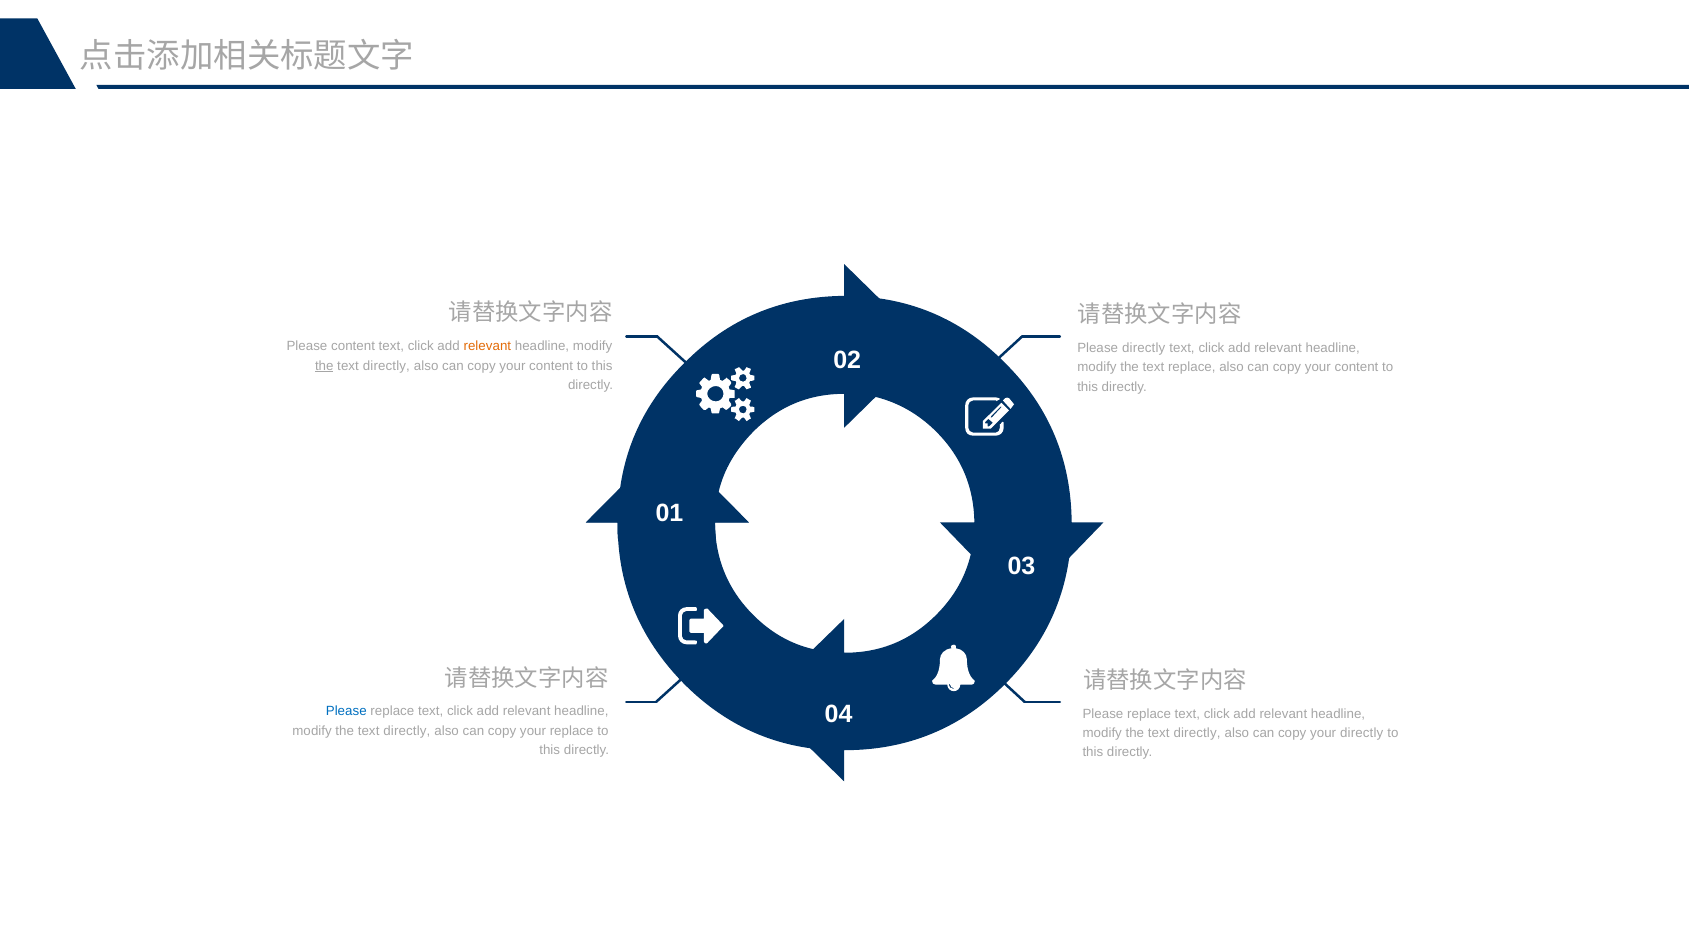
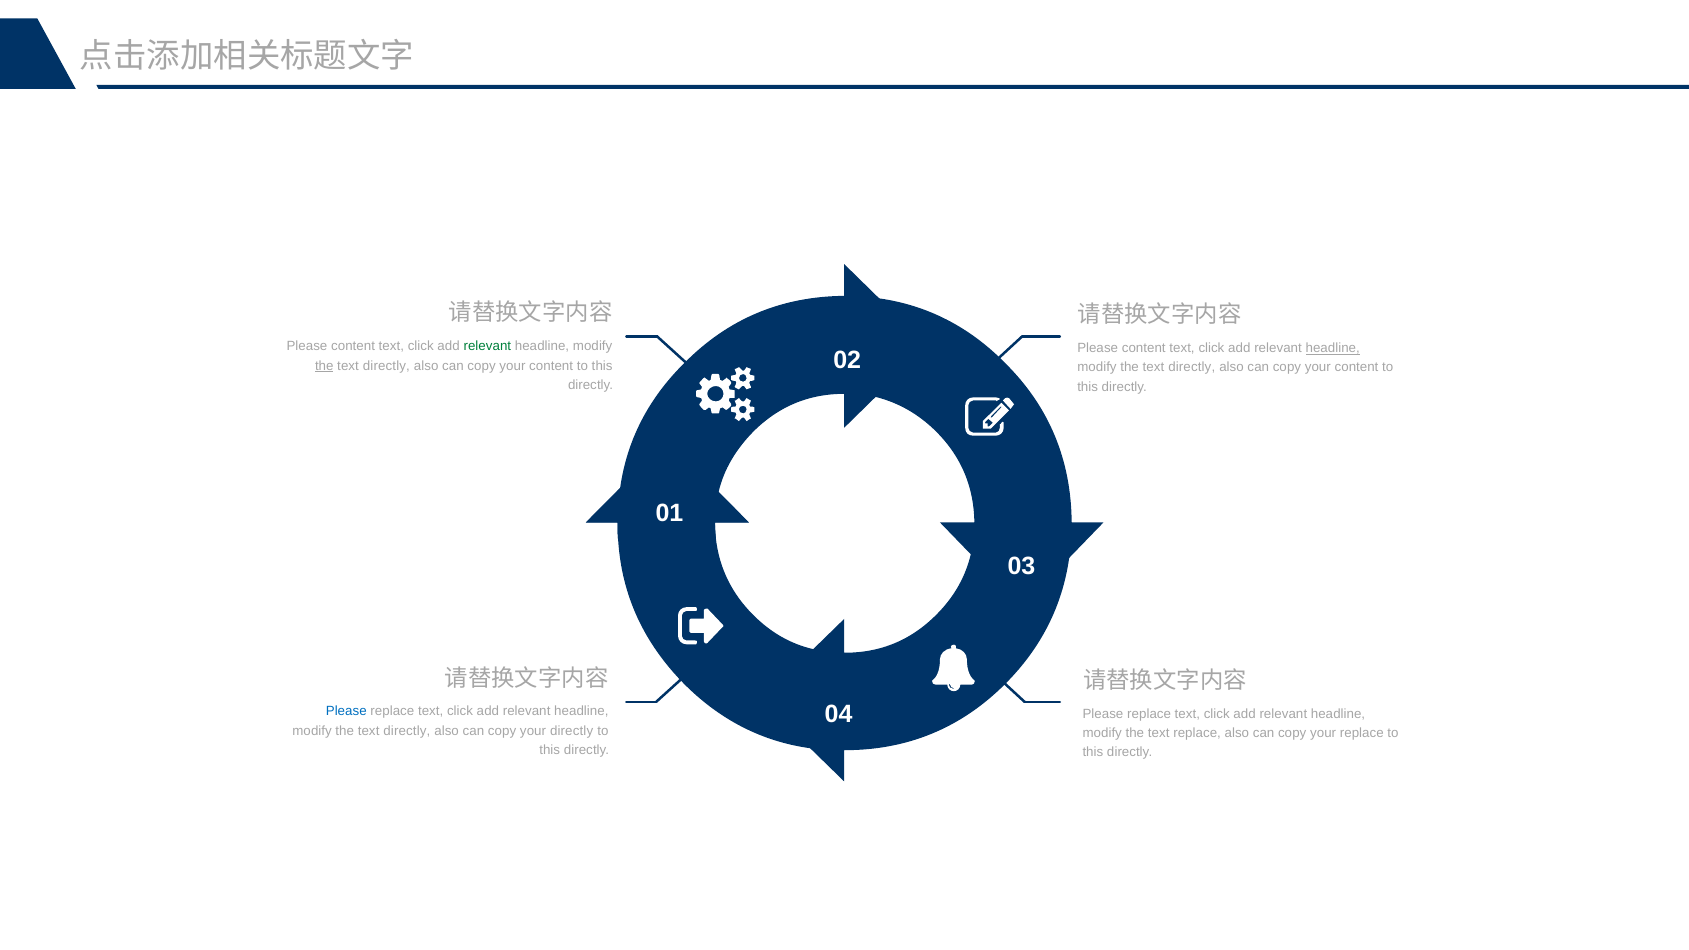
relevant at (487, 346) colour: orange -> green
directly at (1144, 348): directly -> content
headline at (1333, 348) underline: none -> present
replace at (1192, 368): replace -> directly
your replace: replace -> directly
directly at (1197, 733): directly -> replace
your directly: directly -> replace
